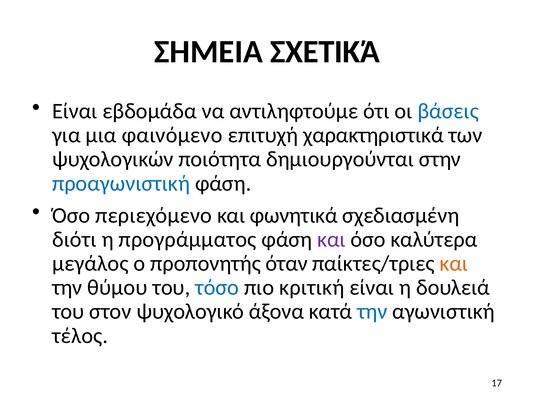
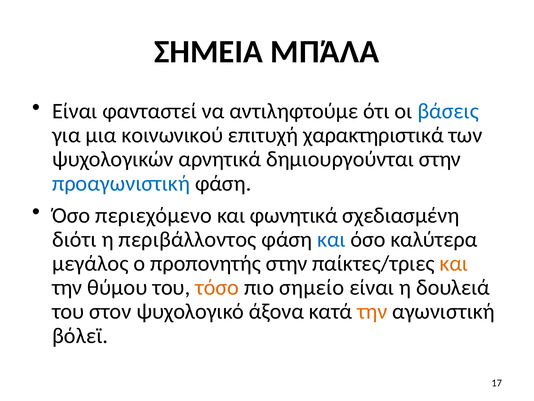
ΣΧΕΤΙΚΆ: ΣΧΕΤΙΚΆ -> ΜΠΆΛΑ
εβδομάδα: εβδομάδα -> φανταστεί
φαινόμενο: φαινόμενο -> κοινωνικού
ποιότητα: ποιότητα -> αρνητικά
προγράμματος: προγράμματος -> περιβάλλοντος
και at (331, 239) colour: purple -> blue
προπονητής όταν: όταν -> στην
τόσο colour: blue -> orange
κριτική: κριτική -> σημείο
την at (372, 311) colour: blue -> orange
τέλος: τέλος -> βόλεϊ
